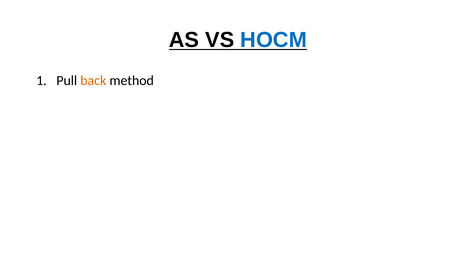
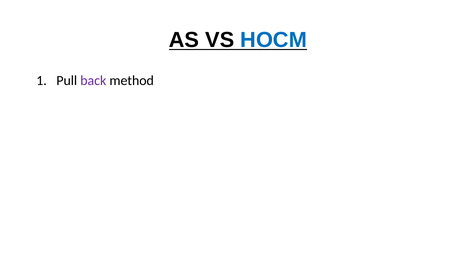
back colour: orange -> purple
